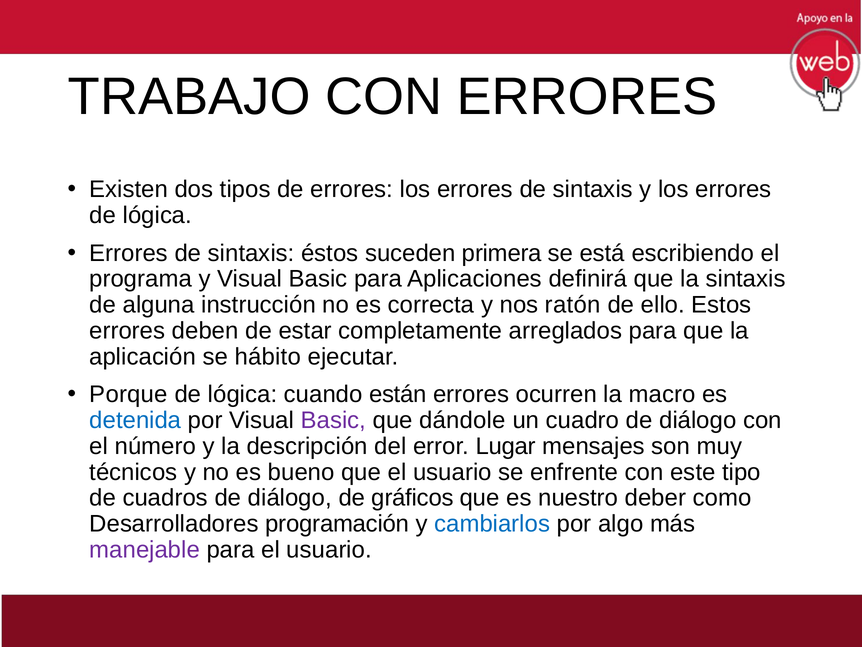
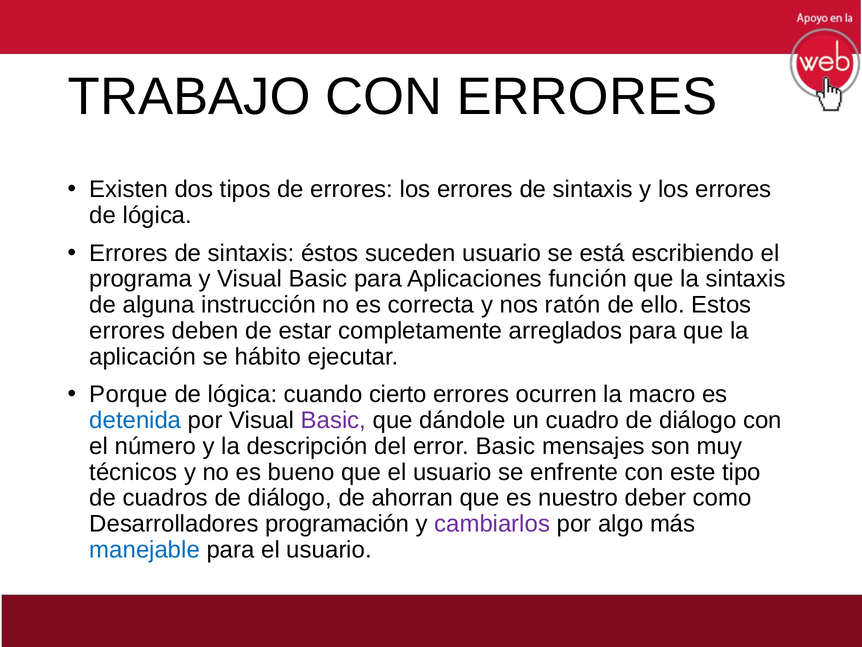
suceden primera: primera -> usuario
definirá: definirá -> función
están: están -> cierto
error Lugar: Lugar -> Basic
gráficos: gráficos -> ahorran
cambiarlos colour: blue -> purple
manejable colour: purple -> blue
